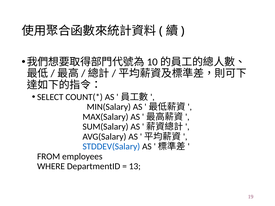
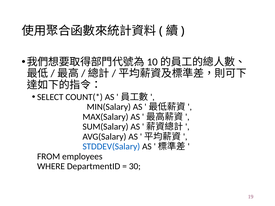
13: 13 -> 30
